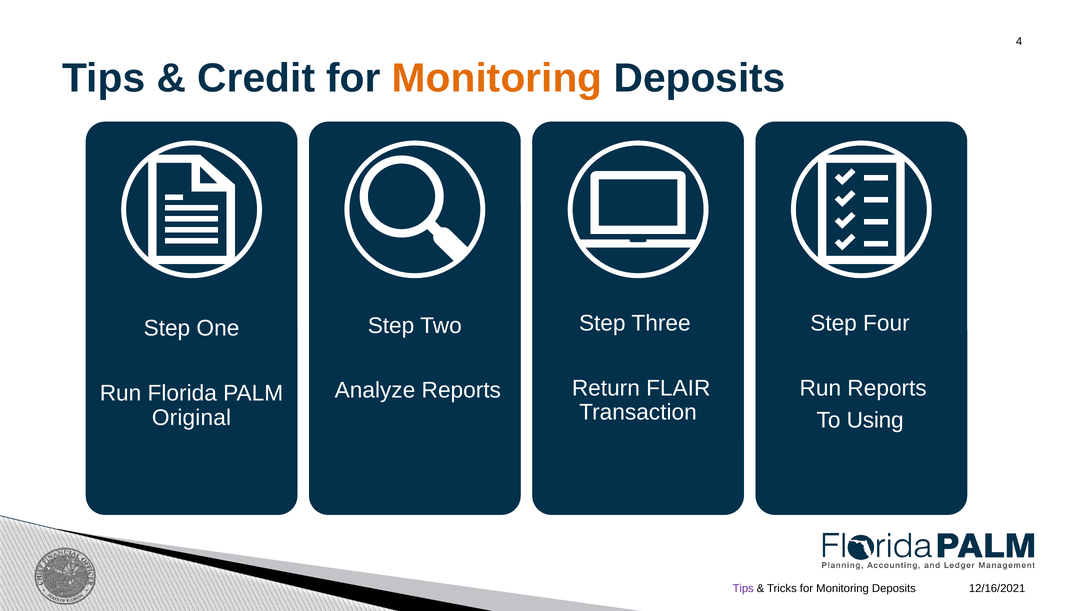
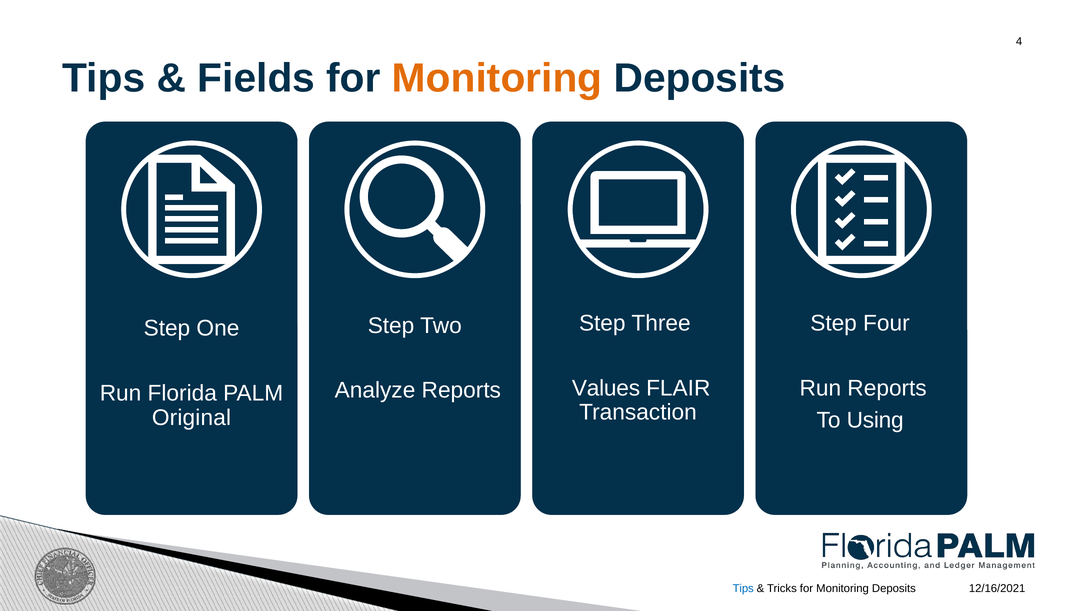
Credit: Credit -> Fields
Return: Return -> Values
Tips at (743, 589) colour: purple -> blue
